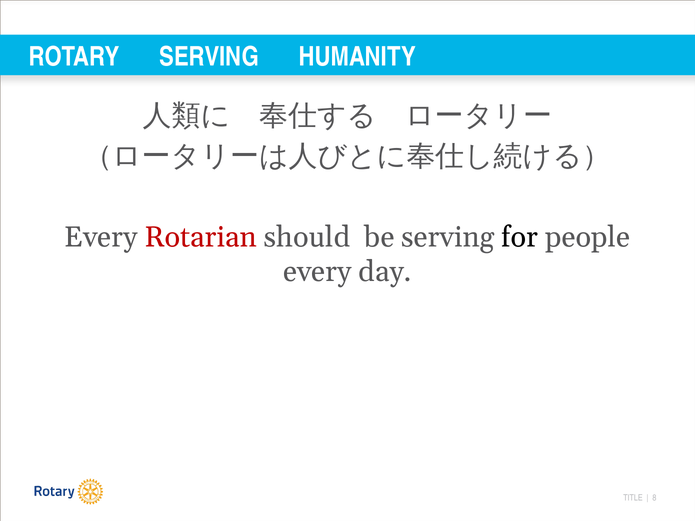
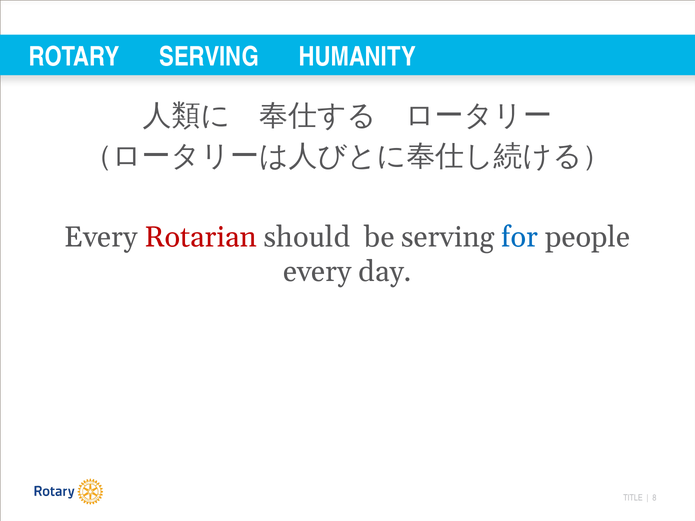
for colour: black -> blue
